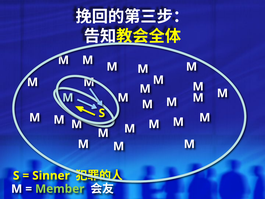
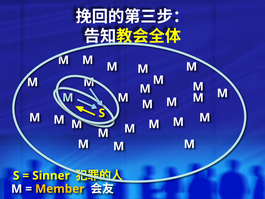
Member colour: light green -> yellow
